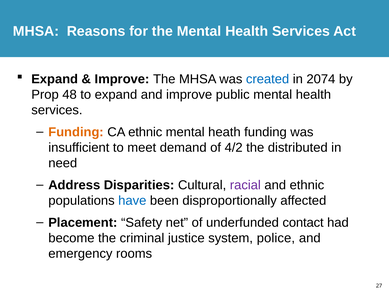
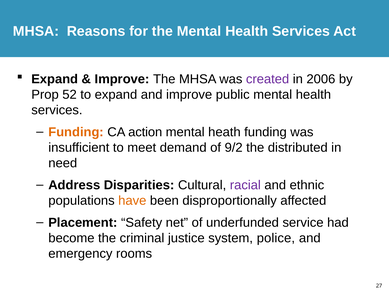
created colour: blue -> purple
2074: 2074 -> 2006
48: 48 -> 52
CA ethnic: ethnic -> action
4/2: 4/2 -> 9/2
have colour: blue -> orange
contact: contact -> service
